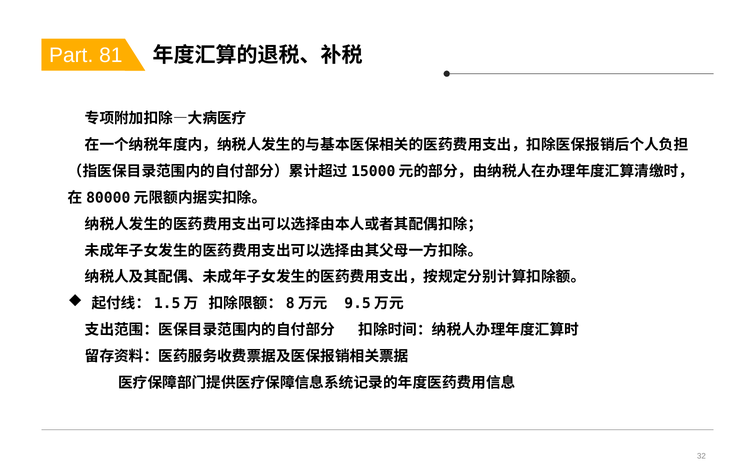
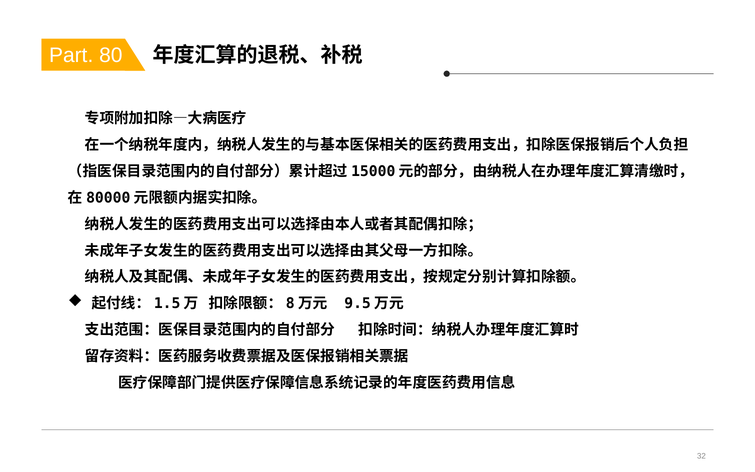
81: 81 -> 80
